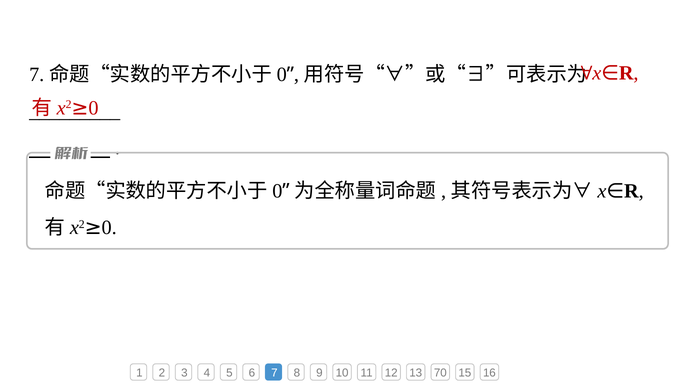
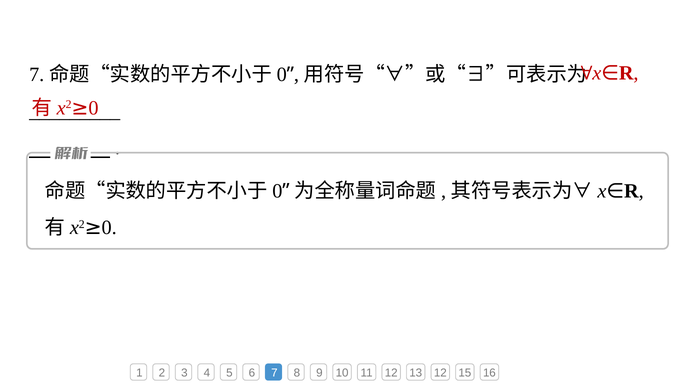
13 70: 70 -> 12
